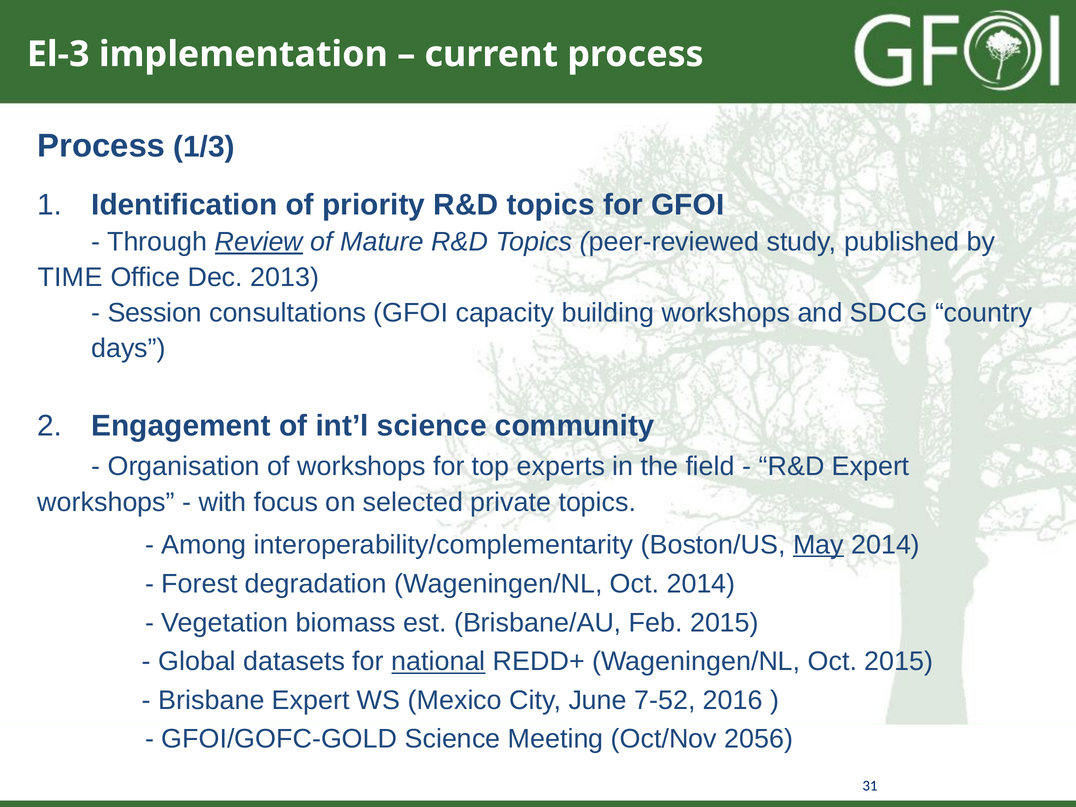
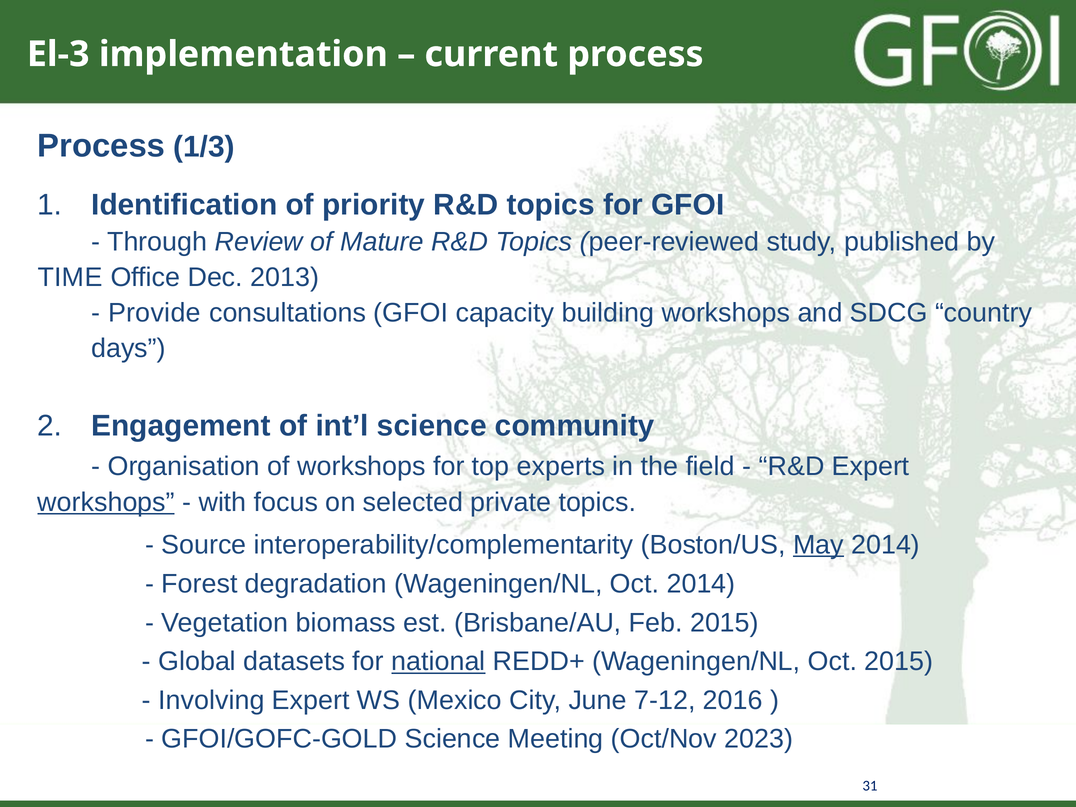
Review underline: present -> none
Session: Session -> Provide
workshops at (106, 502) underline: none -> present
Among: Among -> Source
Brisbane: Brisbane -> Involving
7-52: 7-52 -> 7-12
2056: 2056 -> 2023
